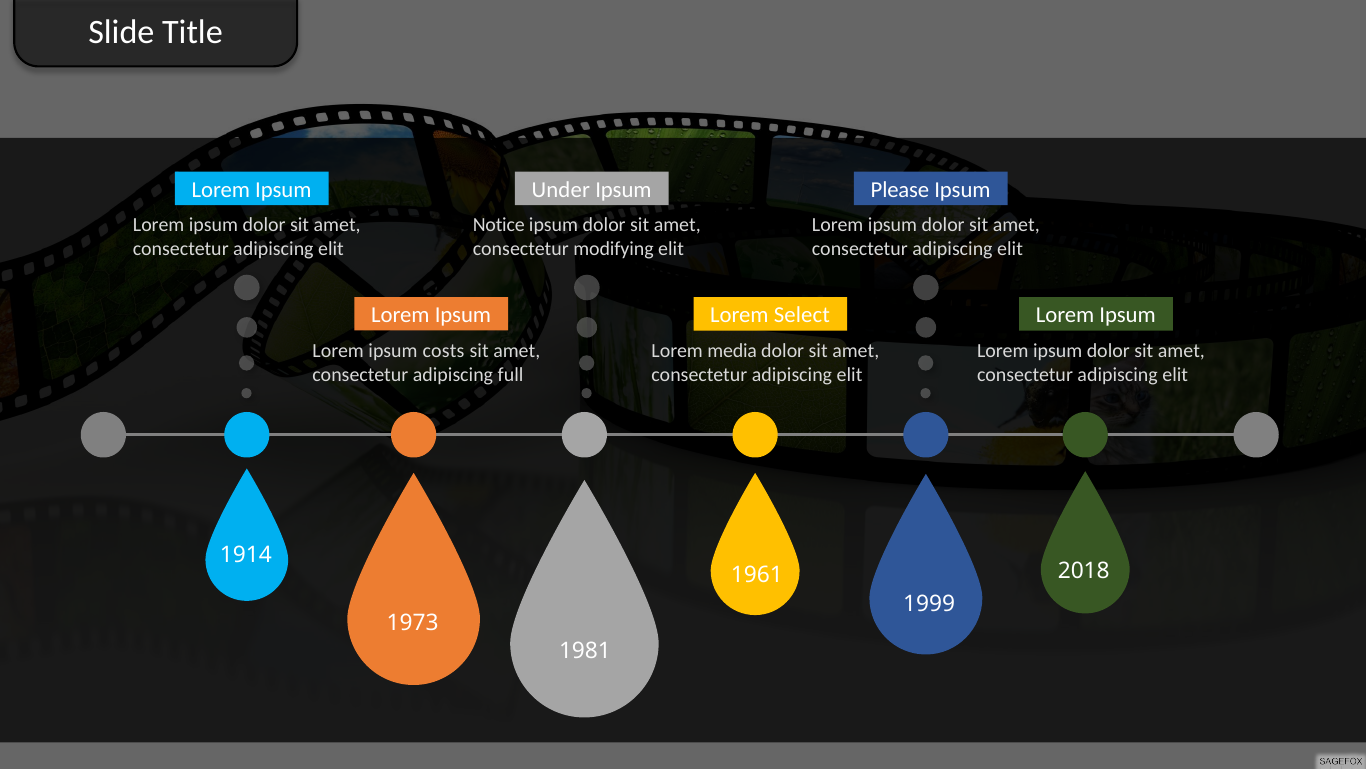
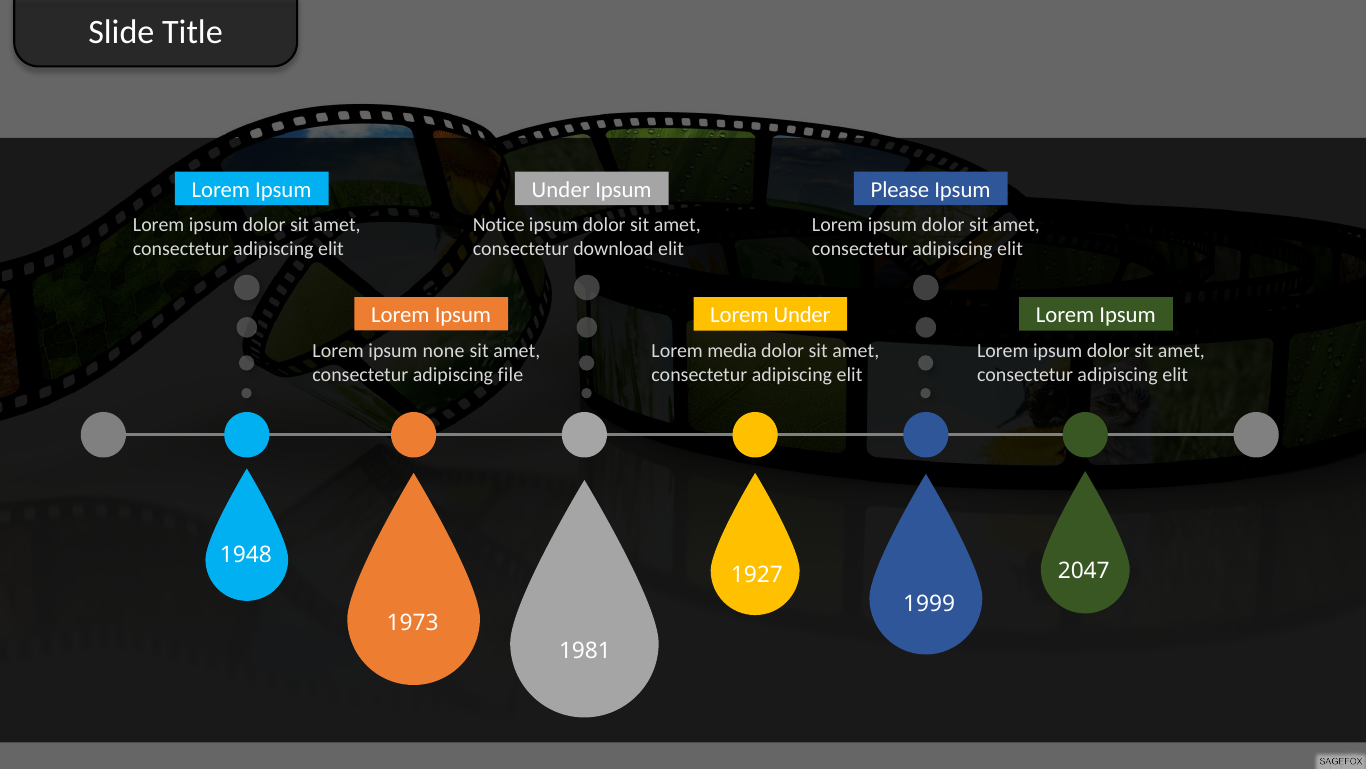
modifying: modifying -> download
Lorem Select: Select -> Under
costs: costs -> none
full: full -> file
1914: 1914 -> 1948
2018: 2018 -> 2047
1961: 1961 -> 1927
